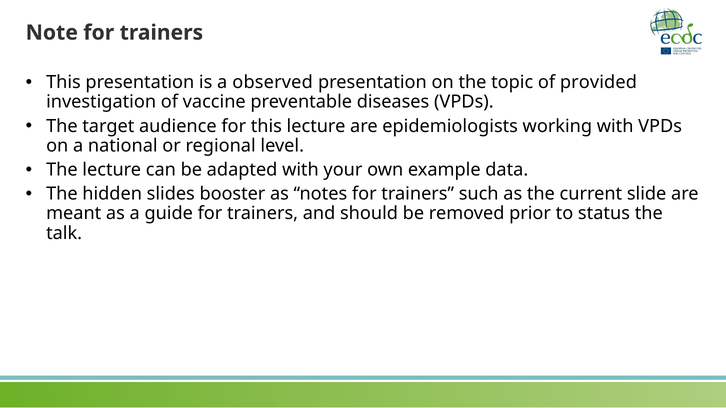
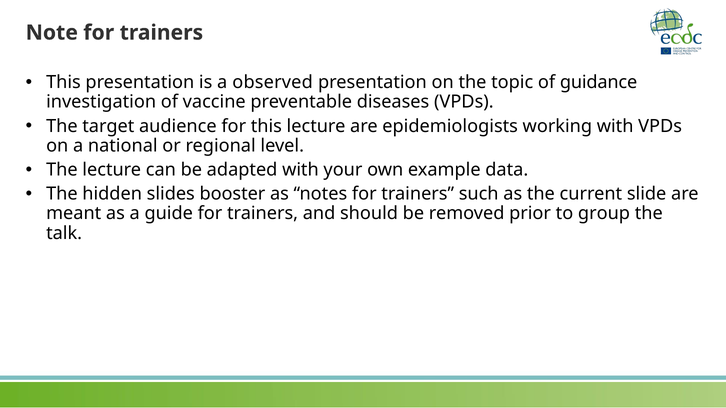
provided: provided -> guidance
status: status -> group
